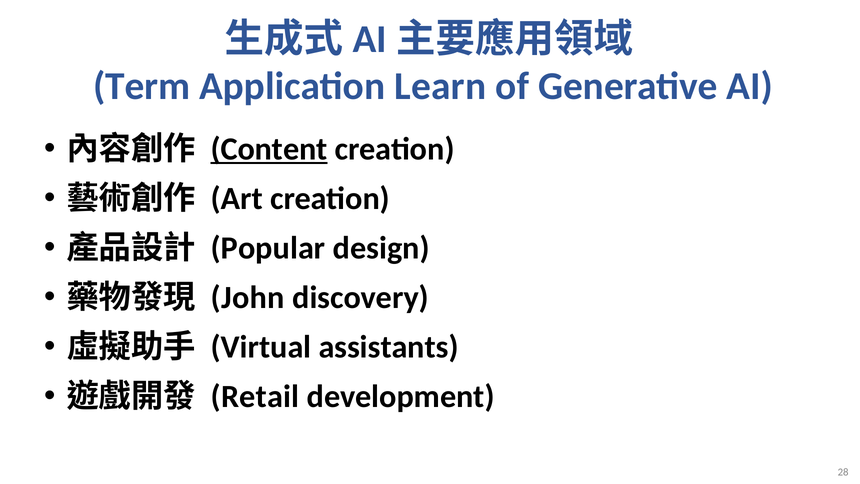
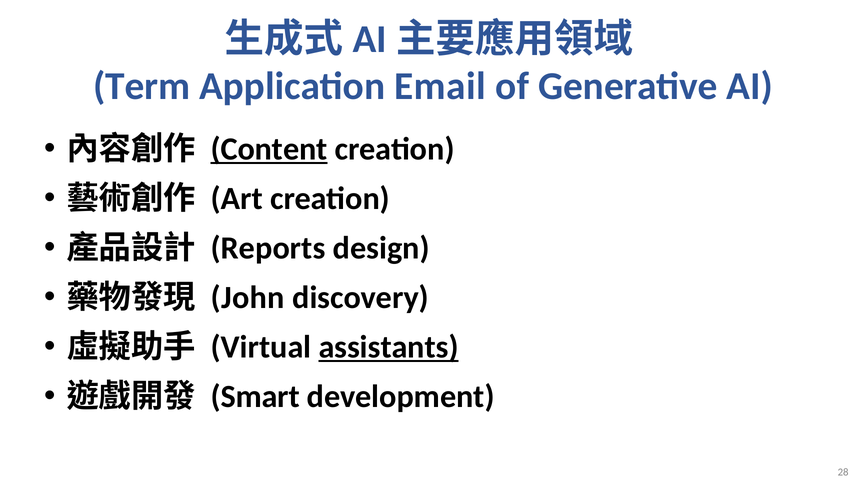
Learn: Learn -> Email
Popular: Popular -> Reports
assistants underline: none -> present
Retail: Retail -> Smart
